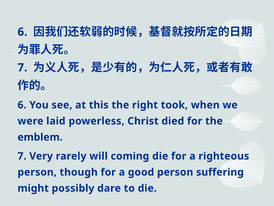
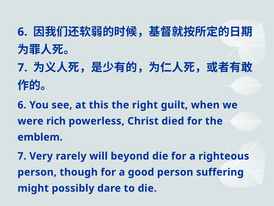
took: took -> guilt
laid: laid -> rich
coming: coming -> beyond
